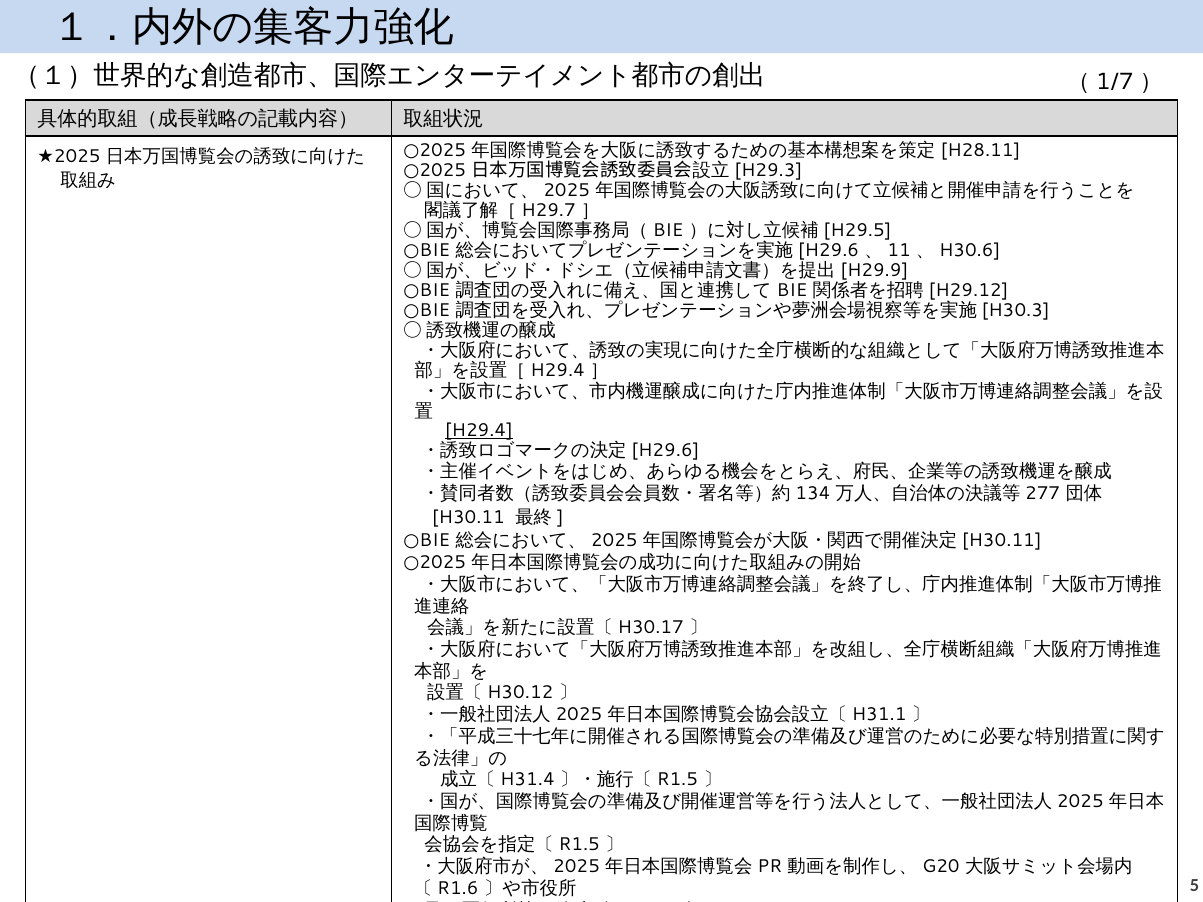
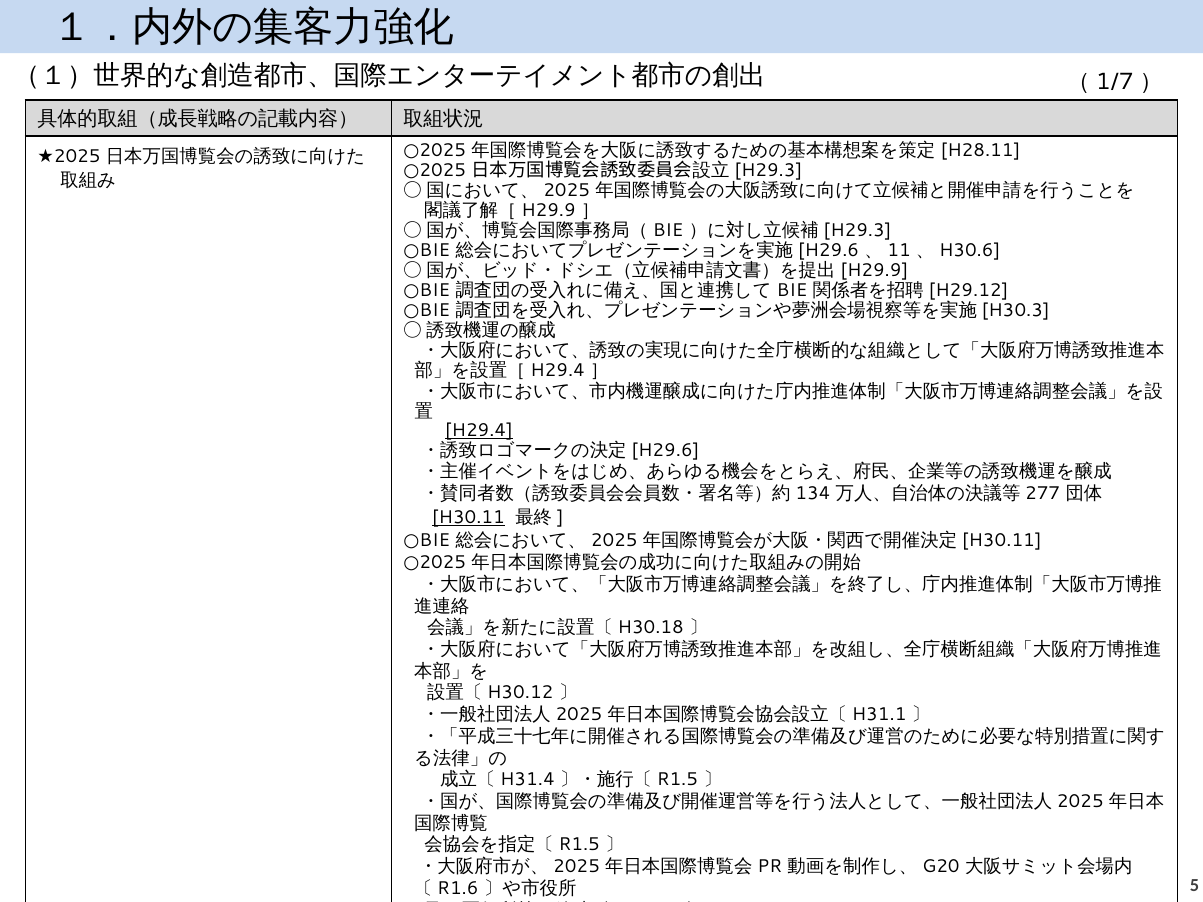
H29.7 at (549, 210): H29.7 -> H29.9
H29.5 at (858, 230): H29.5 -> H29.3
H30.11 at (468, 517) underline: none -> present
H30.17: H30.17 -> H30.18
